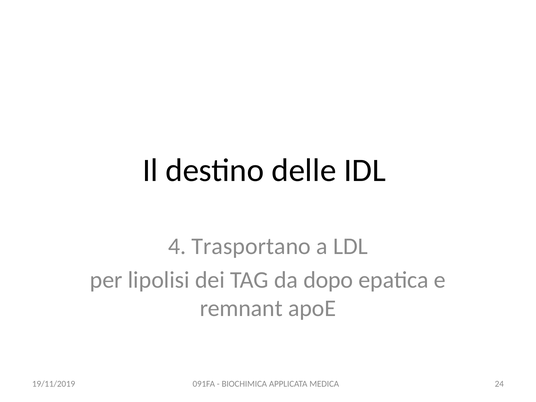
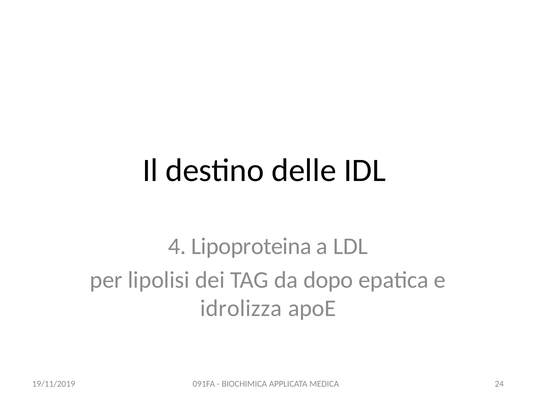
Trasportano: Trasportano -> Lipoproteina
remnant: remnant -> idrolizza
